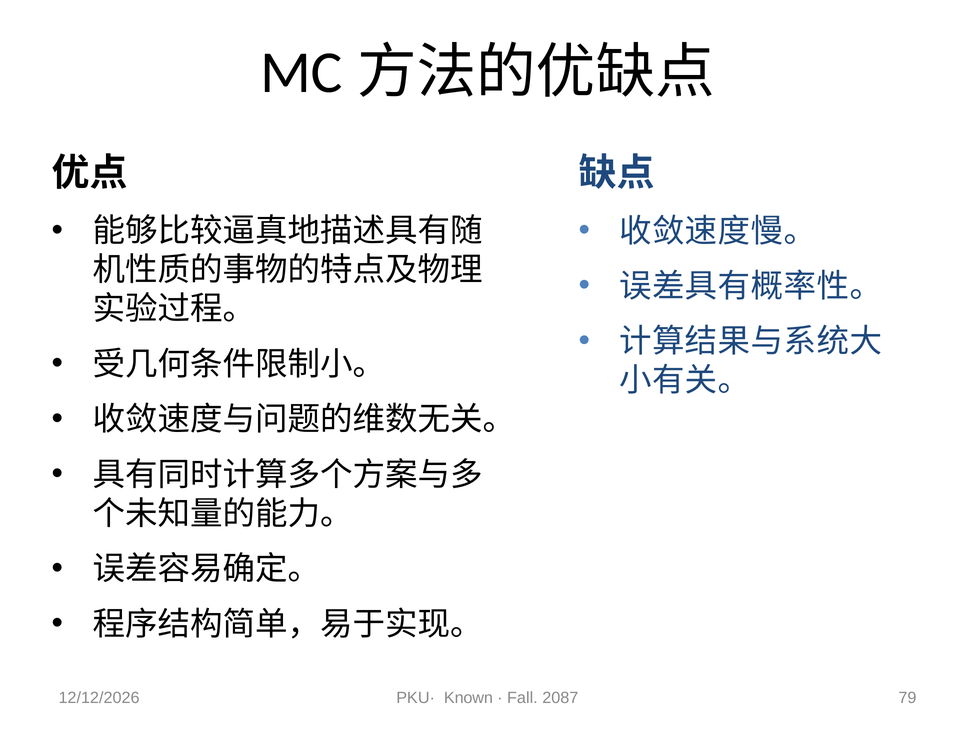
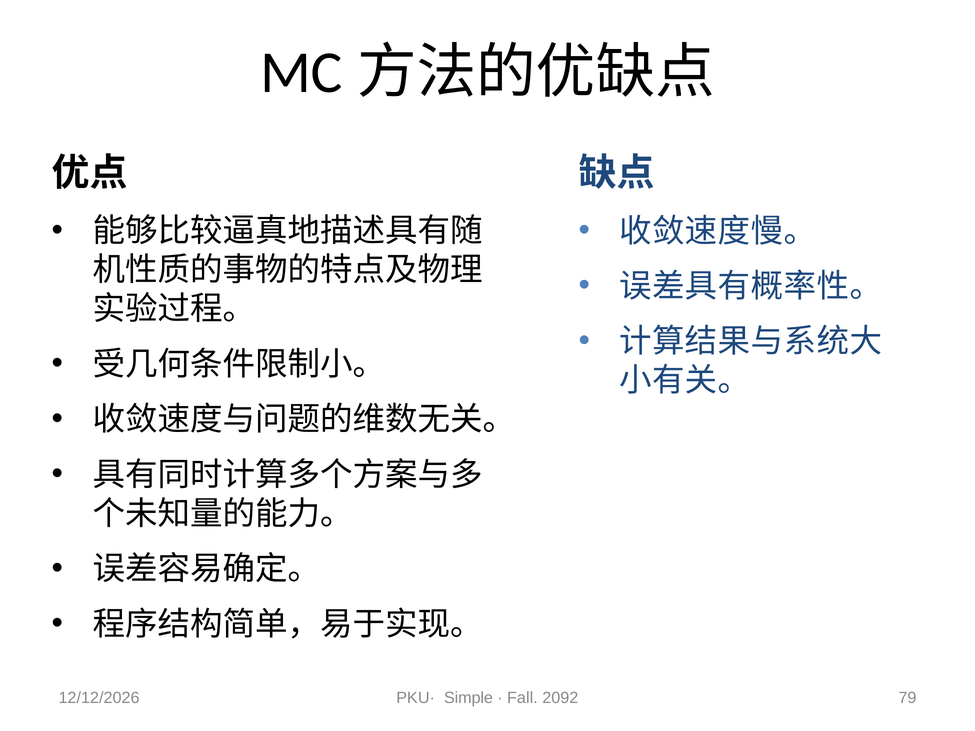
Known: Known -> Simple
2087: 2087 -> 2092
